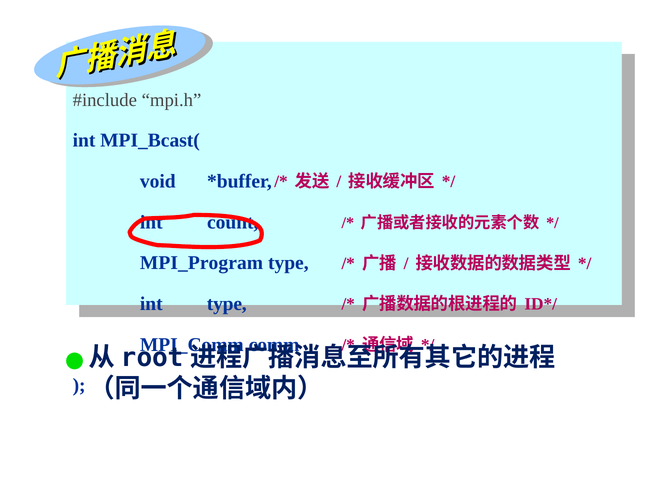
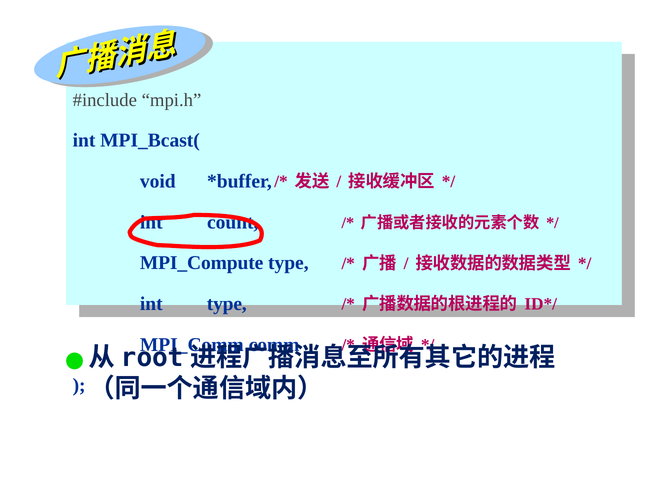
MPI_Program: MPI_Program -> MPI_Compute
